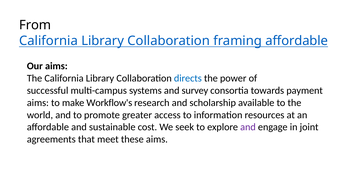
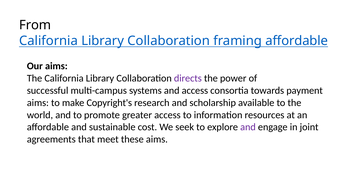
directs colour: blue -> purple
and survey: survey -> access
Workflow's: Workflow's -> Copyright's
